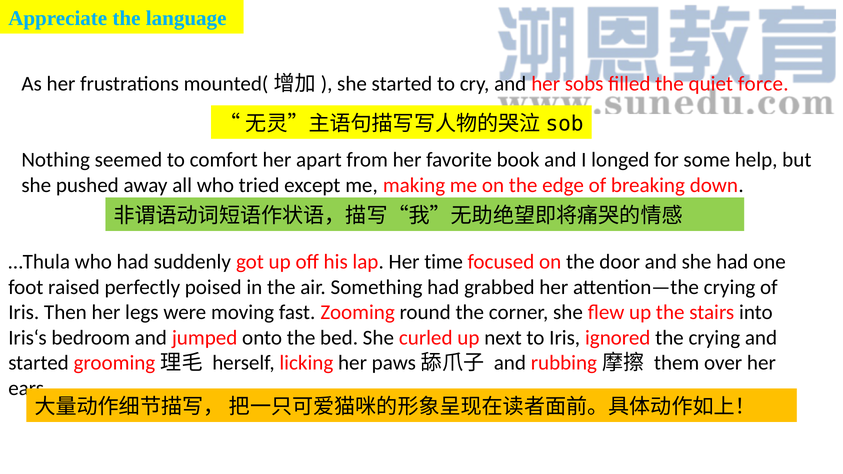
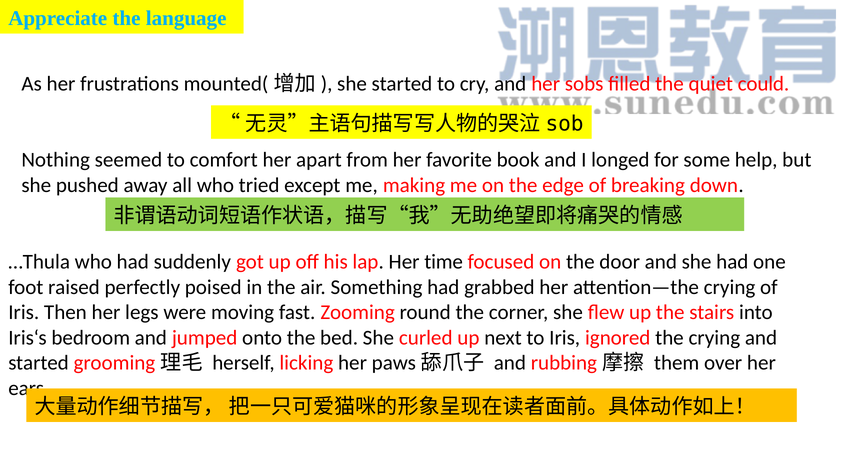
force: force -> could
